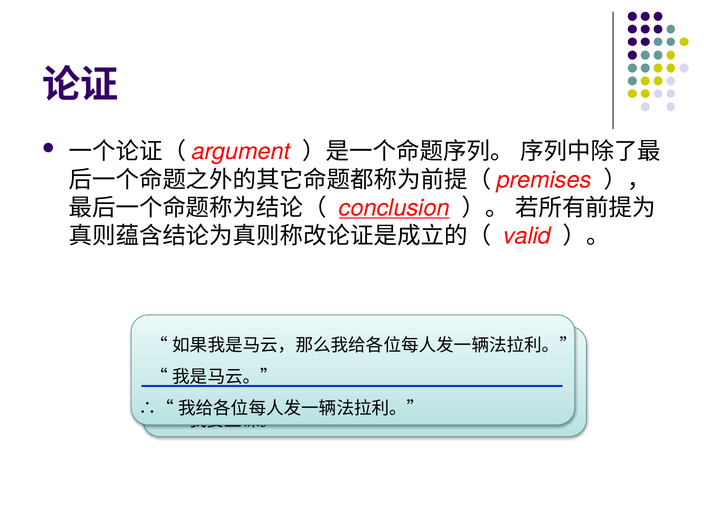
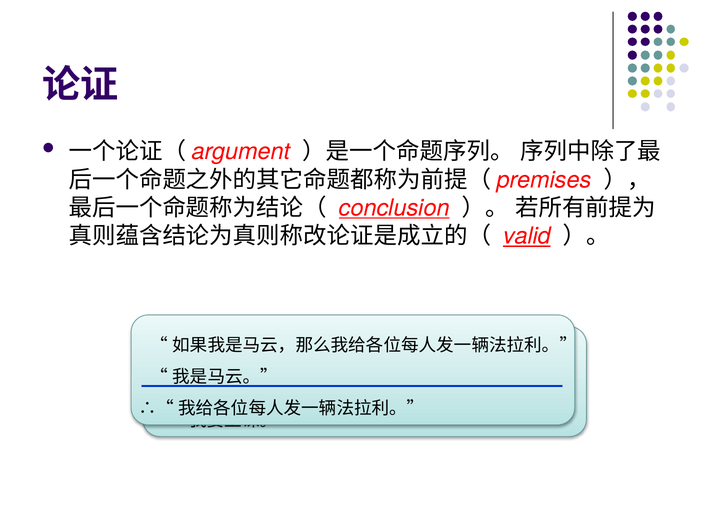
valid underline: none -> present
